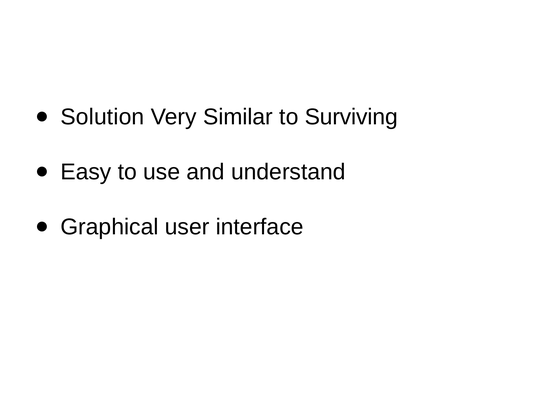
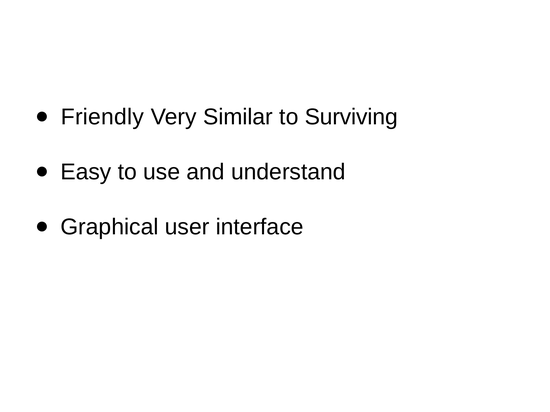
Solution: Solution -> Friendly
